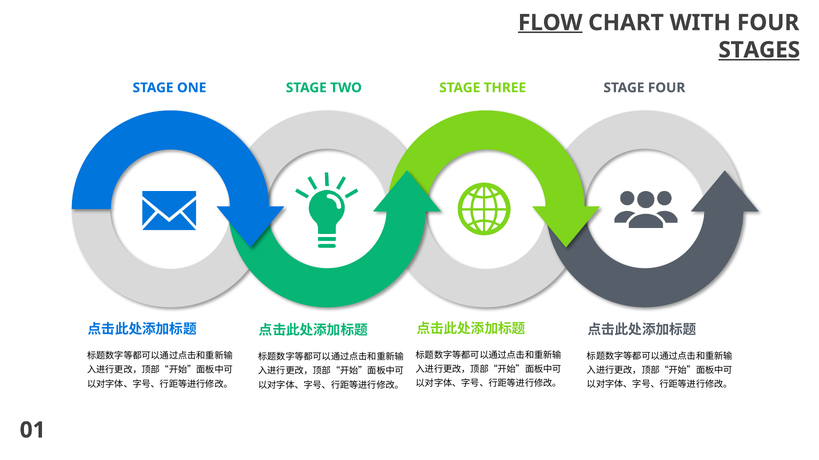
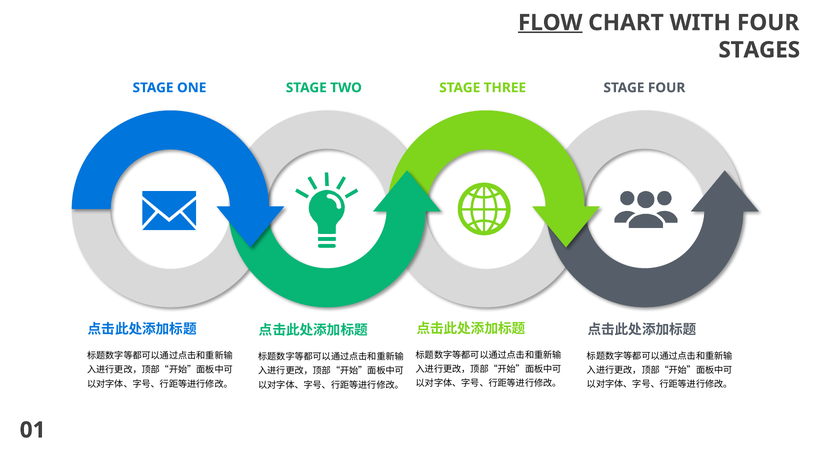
STAGES underline: present -> none
